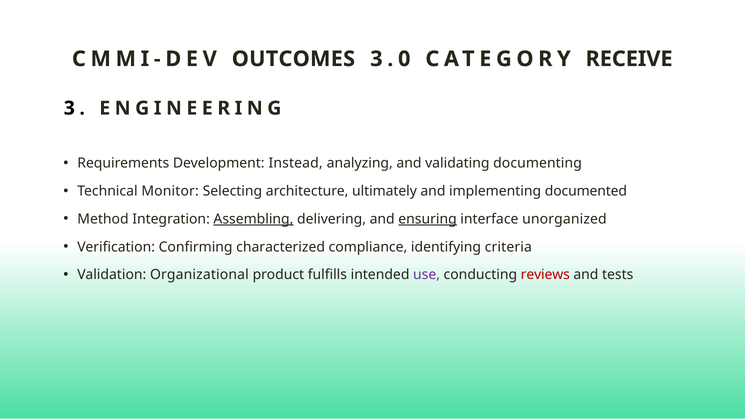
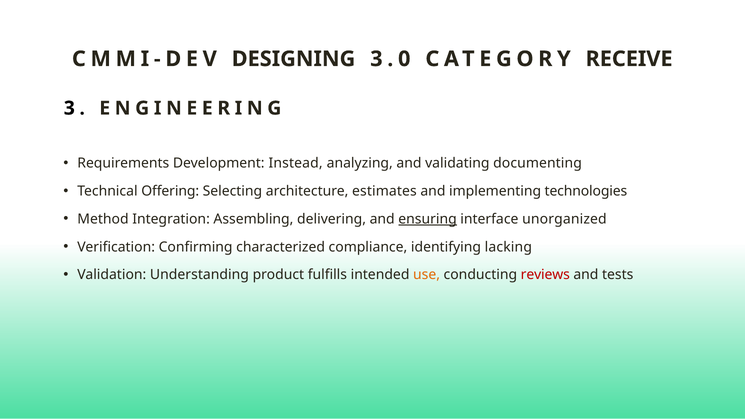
OUTCOMES: OUTCOMES -> DESIGNING
Monitor: Monitor -> Offering
ultimately: ultimately -> estimates
documented: documented -> technologies
Assembling underline: present -> none
criteria: criteria -> lacking
Organizational: Organizational -> Understanding
use colour: purple -> orange
